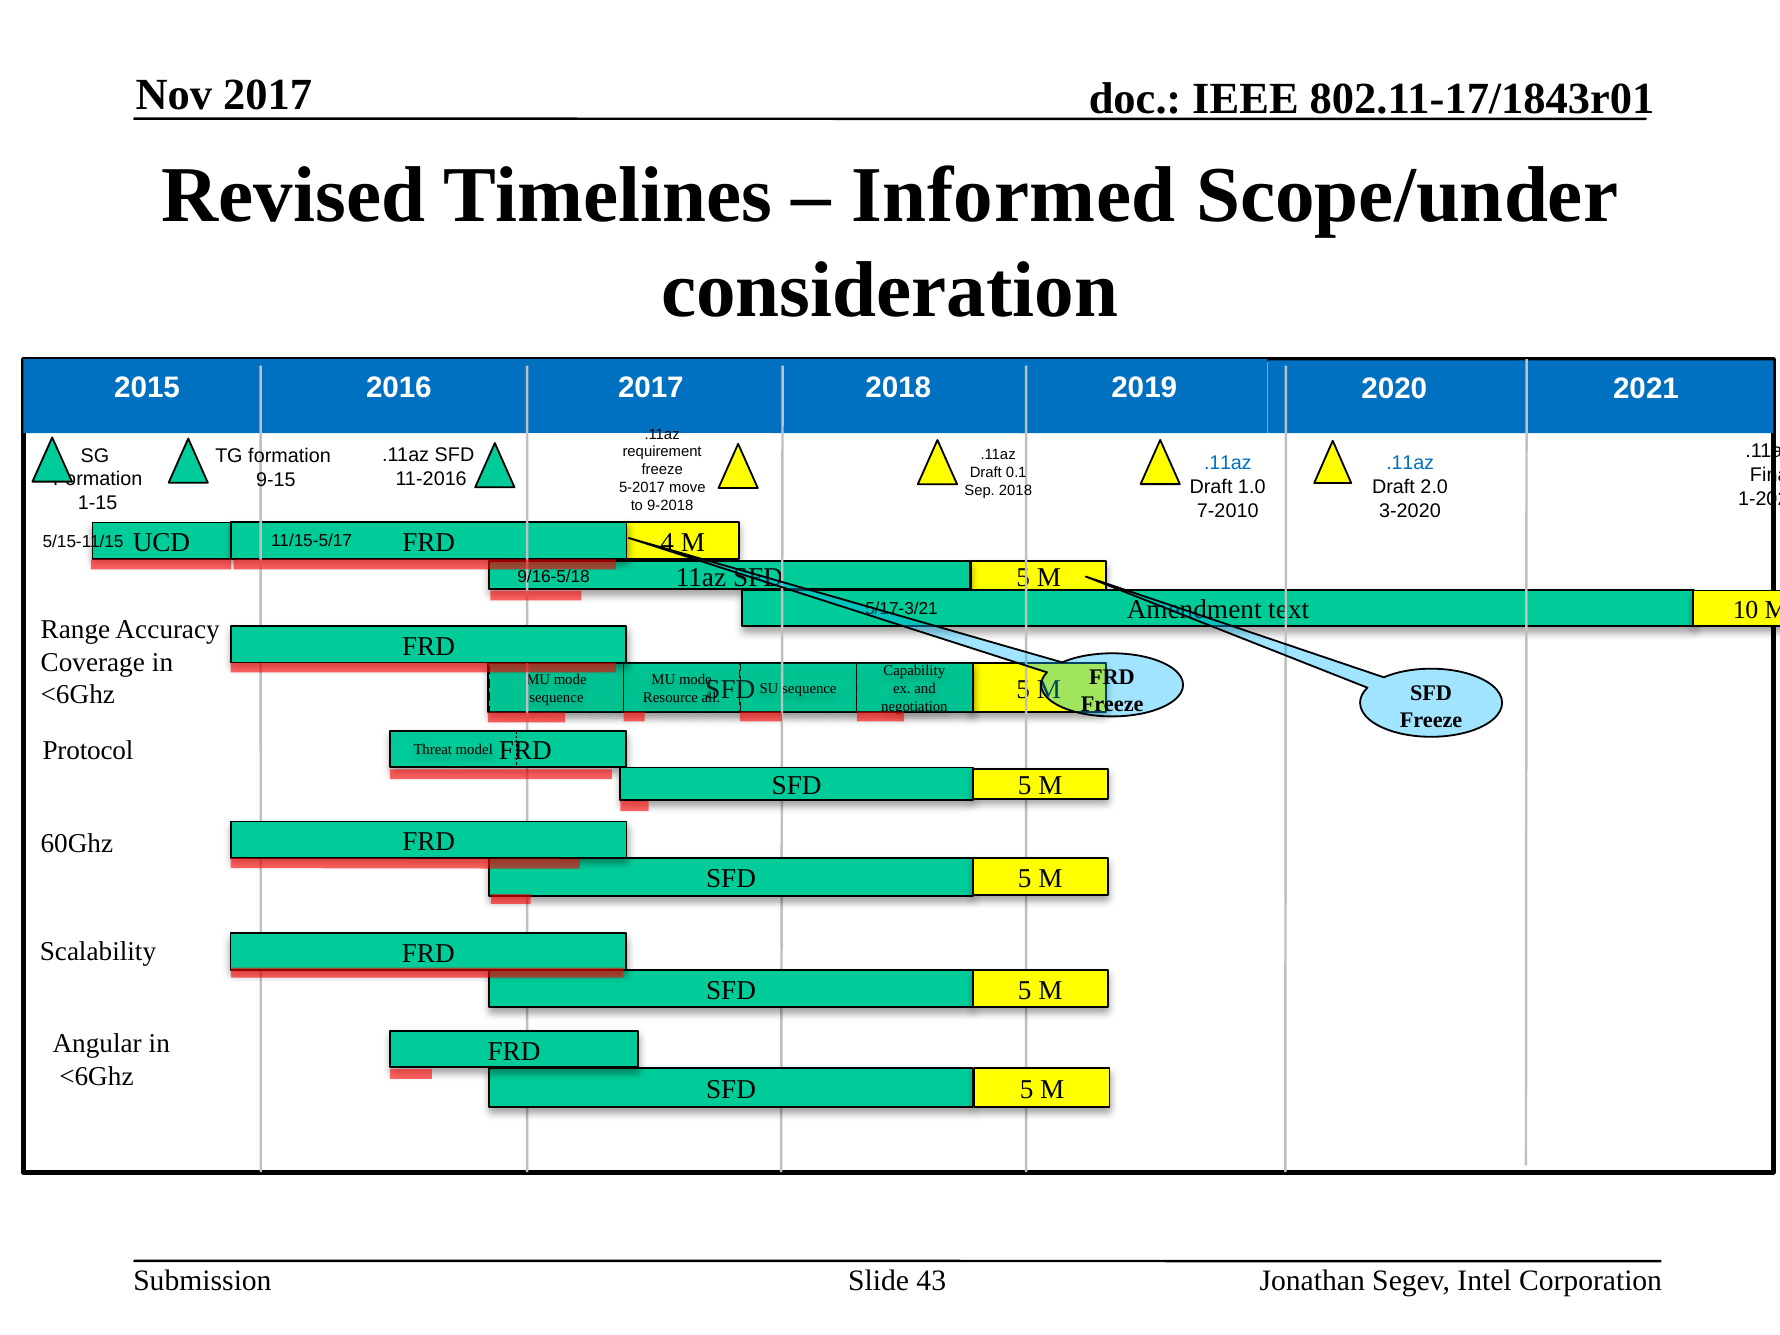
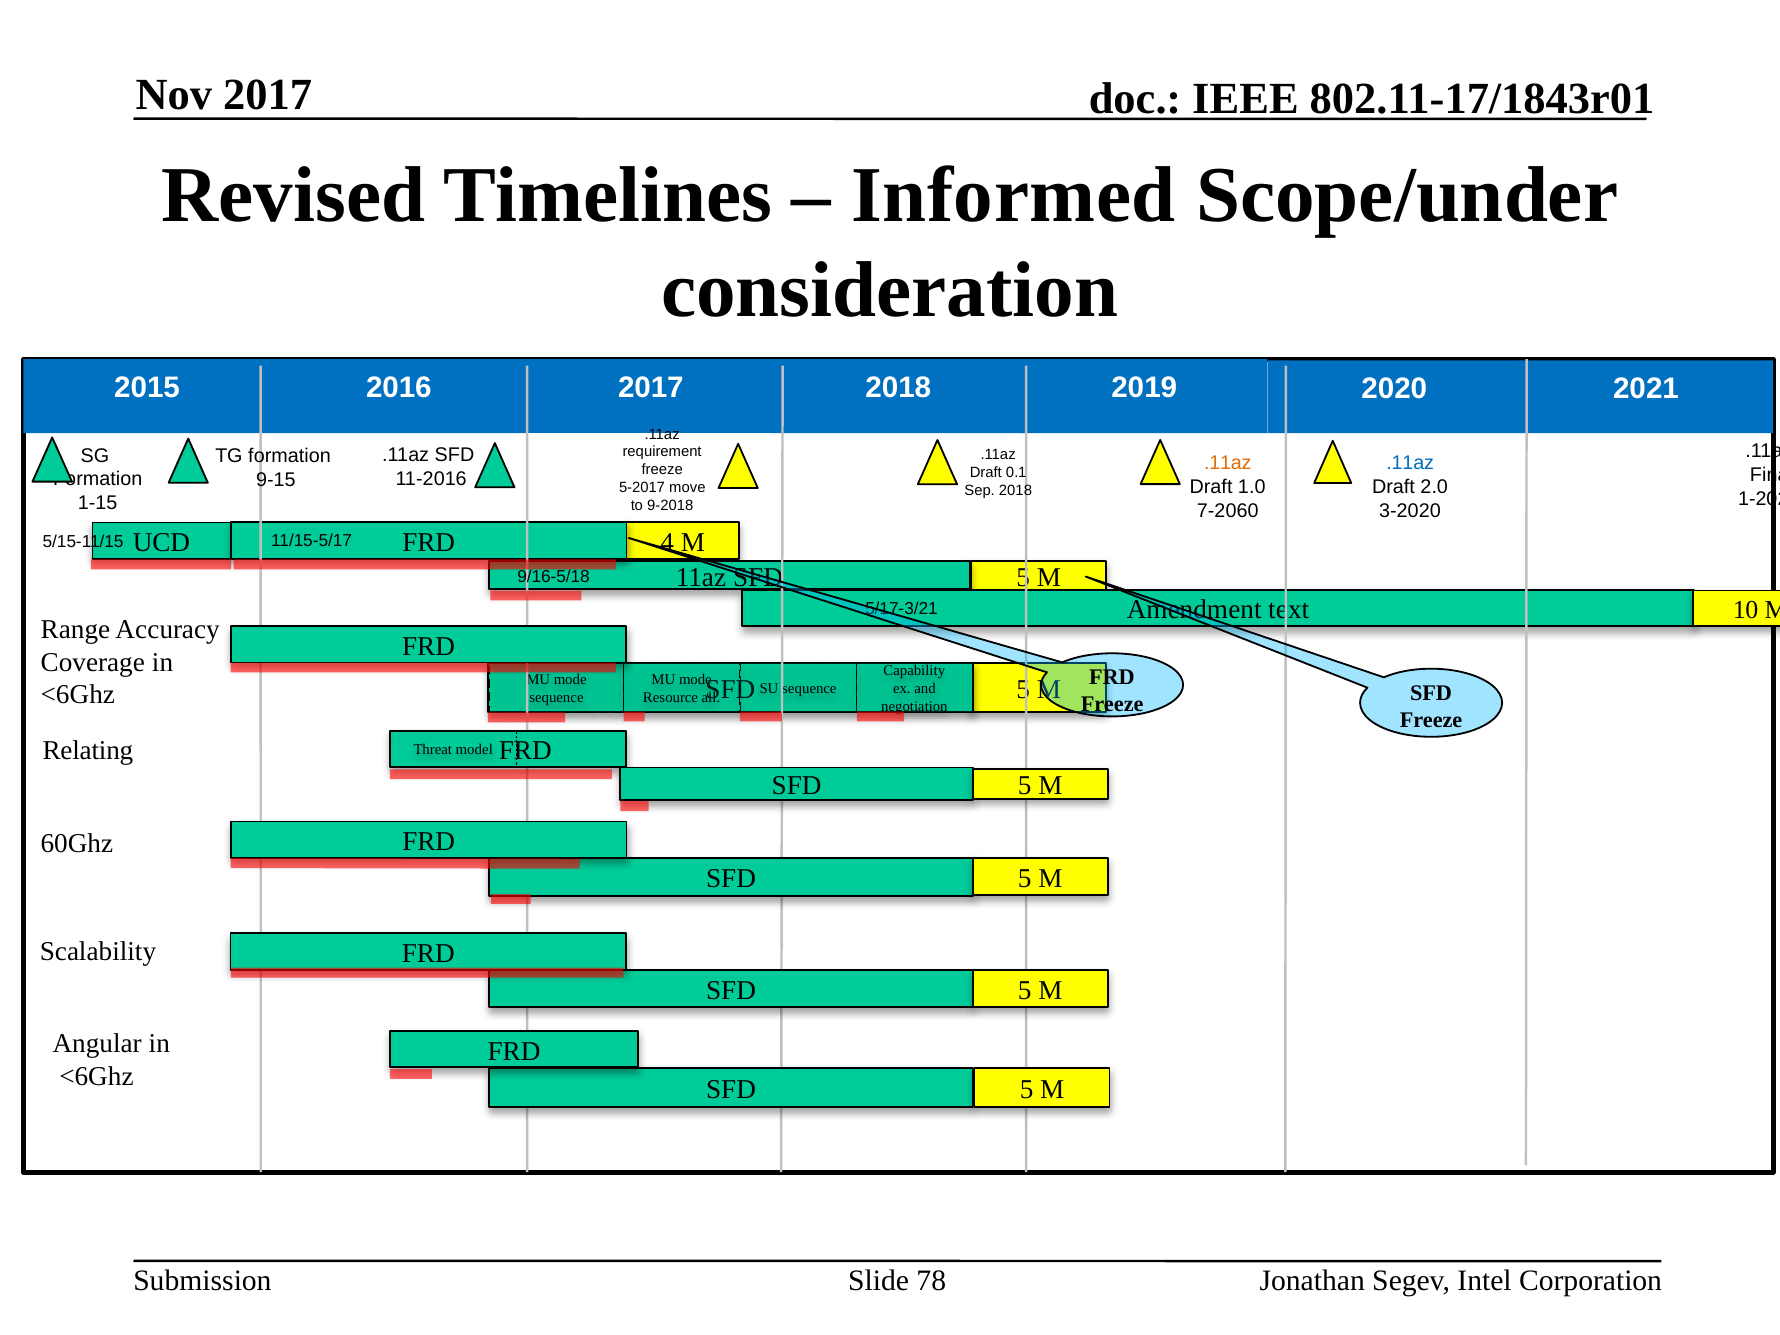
.11az at (1228, 463) colour: blue -> orange
7-2010: 7-2010 -> 7-2060
Protocol: Protocol -> Relating
43: 43 -> 78
